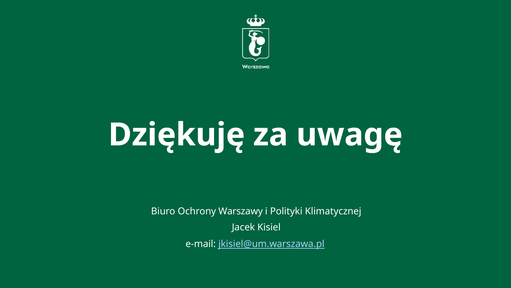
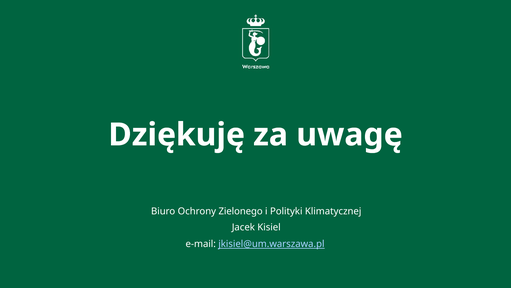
Warszawy: Warszawy -> Zielonego
